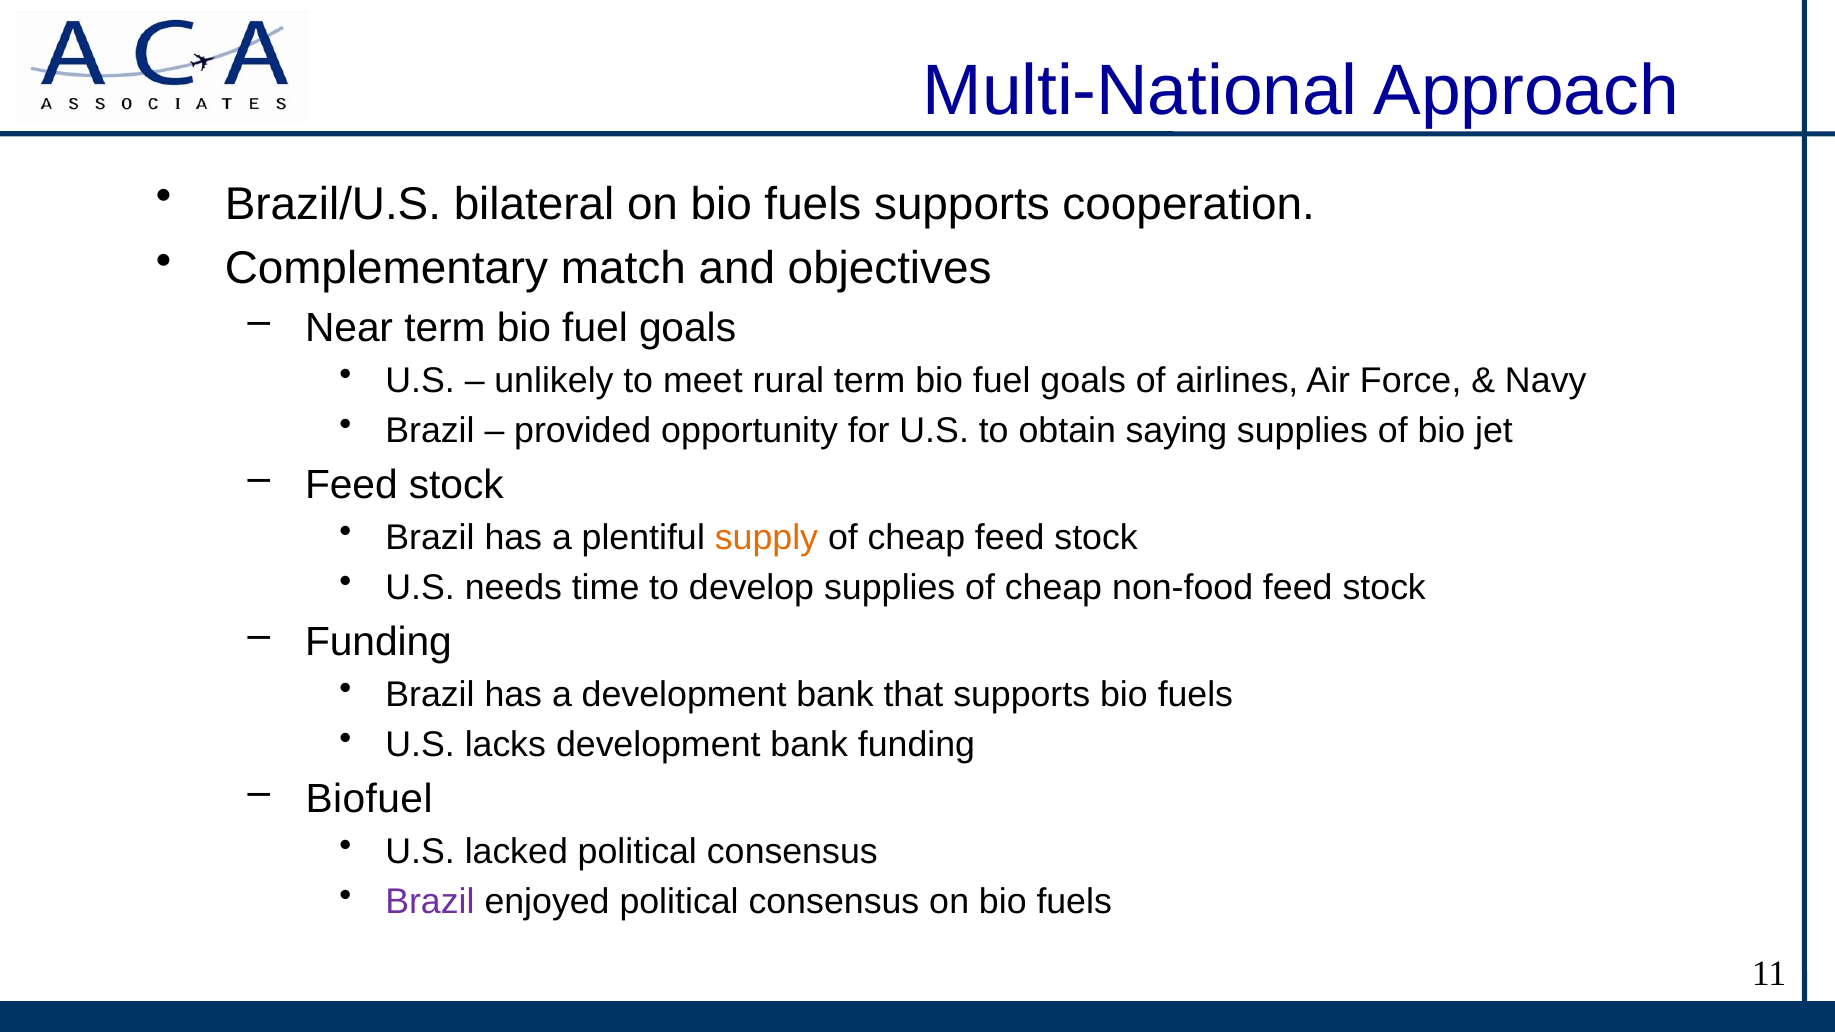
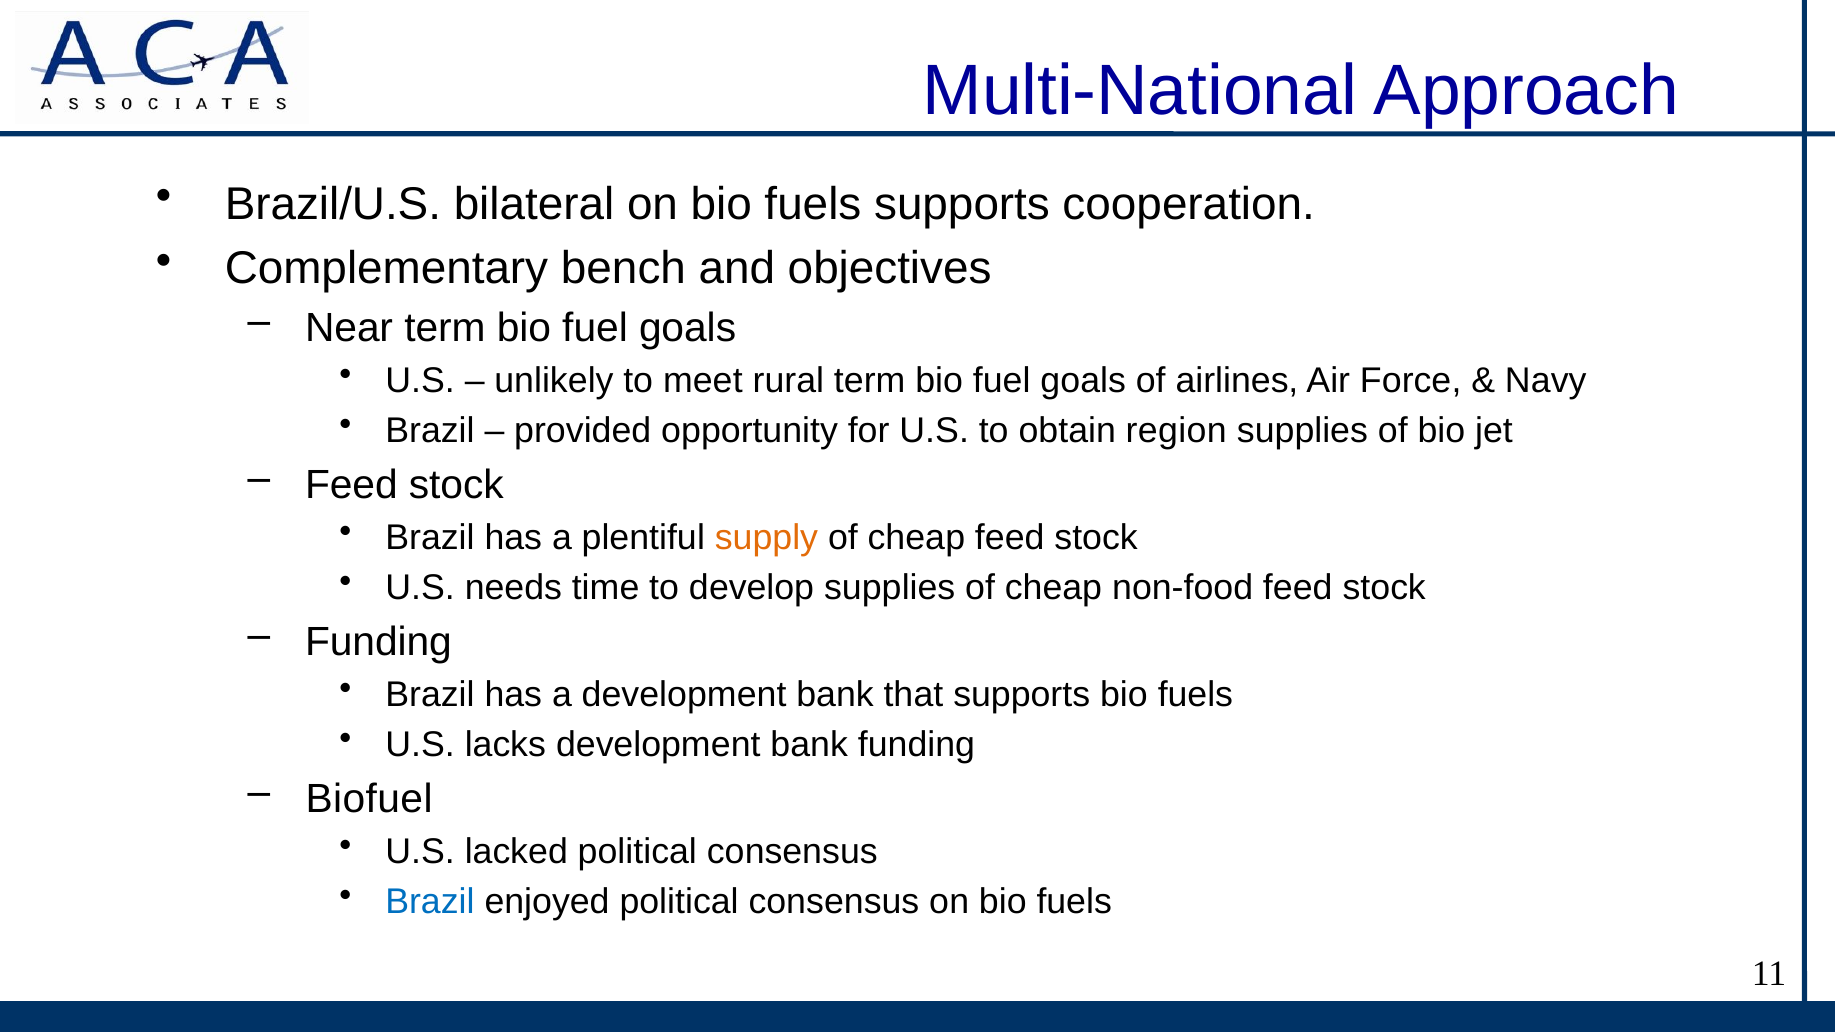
match: match -> bench
saying: saying -> region
Brazil at (430, 902) colour: purple -> blue
